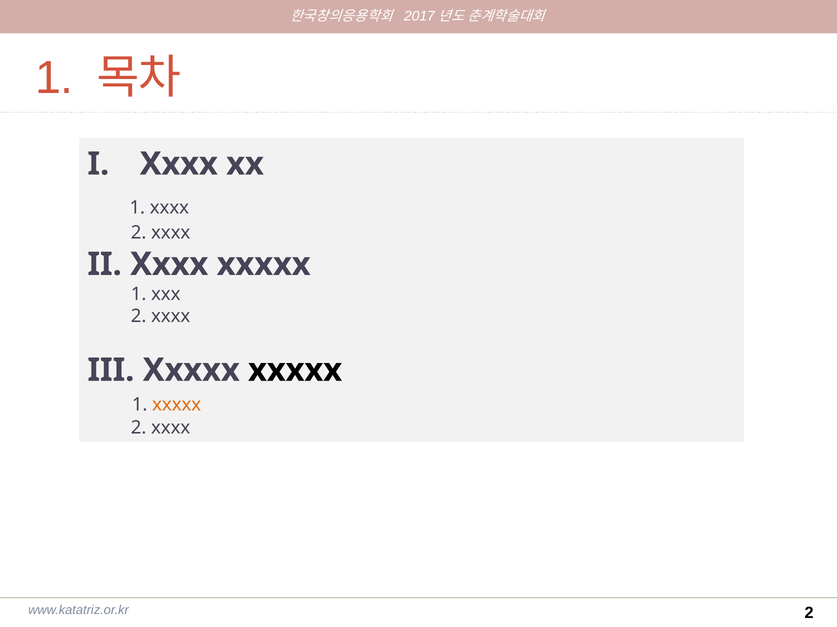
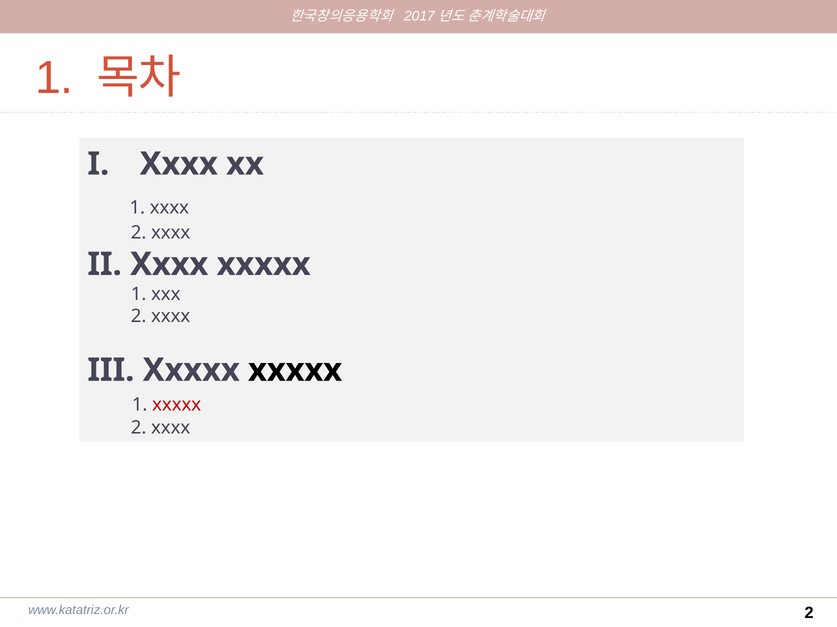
xxxxx at (177, 405) colour: orange -> red
